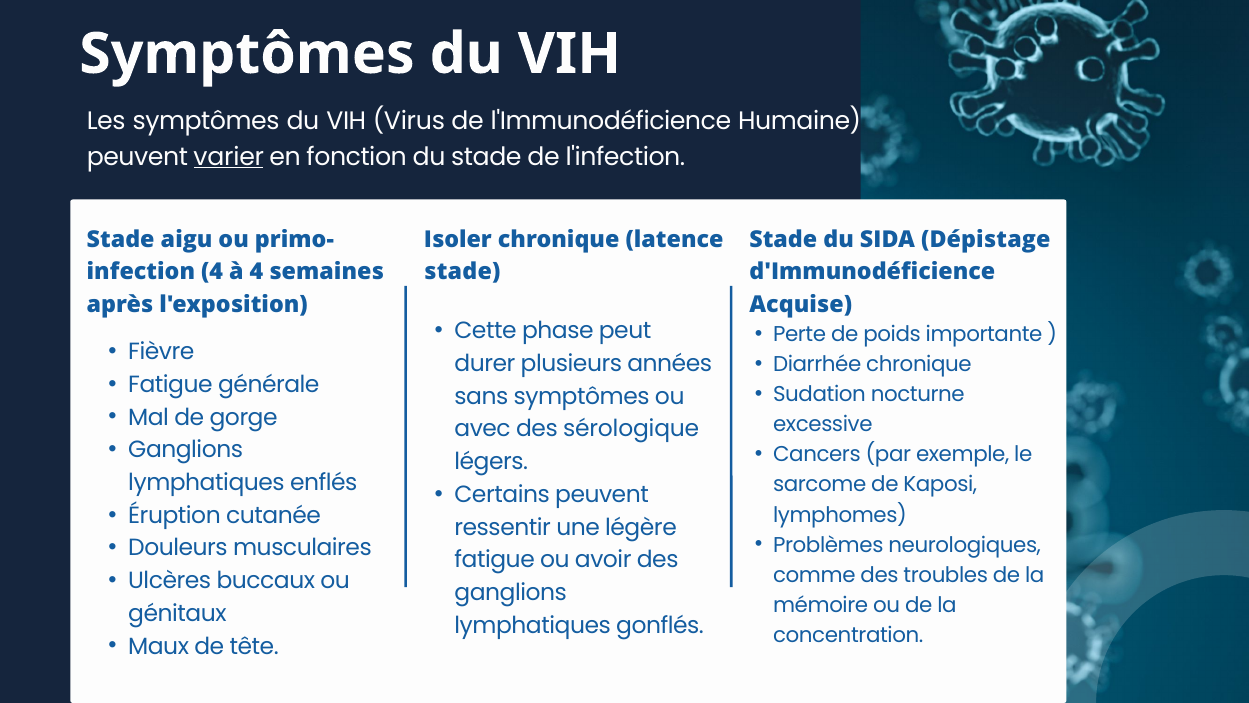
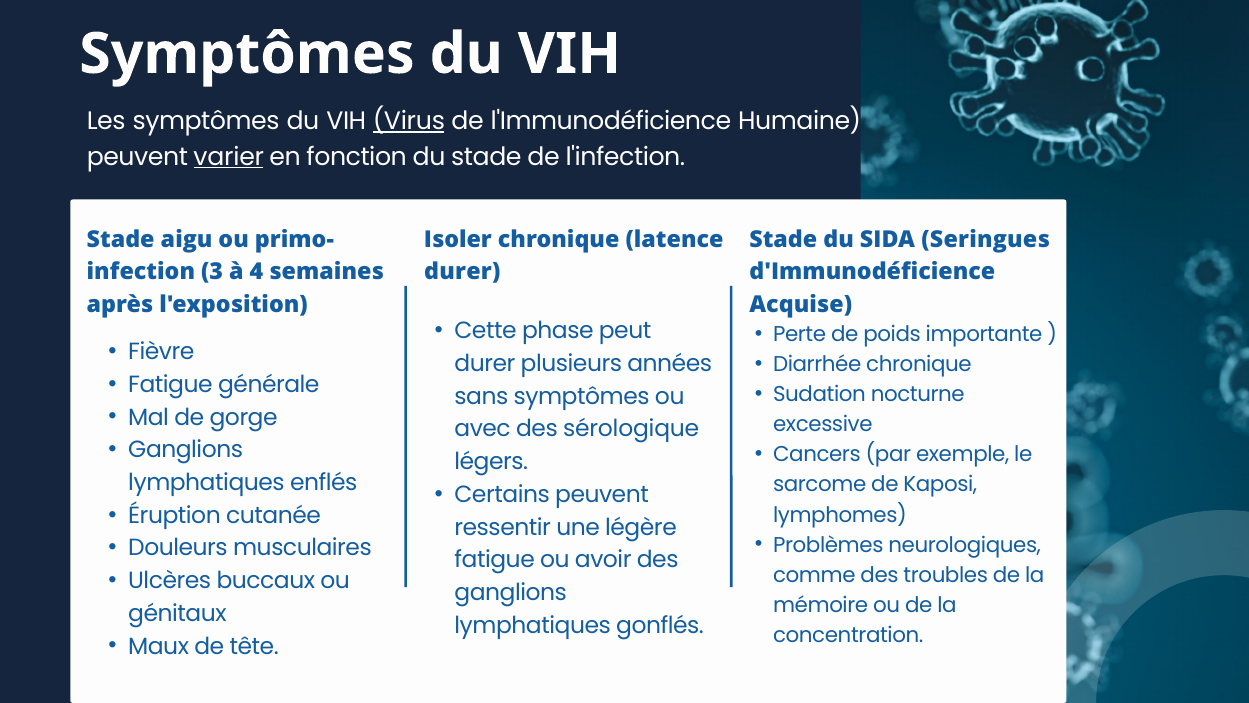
Virus underline: none -> present
Dépistage: Dépistage -> Seringues
4 at (212, 272): 4 -> 3
stade at (462, 272): stade -> durer
